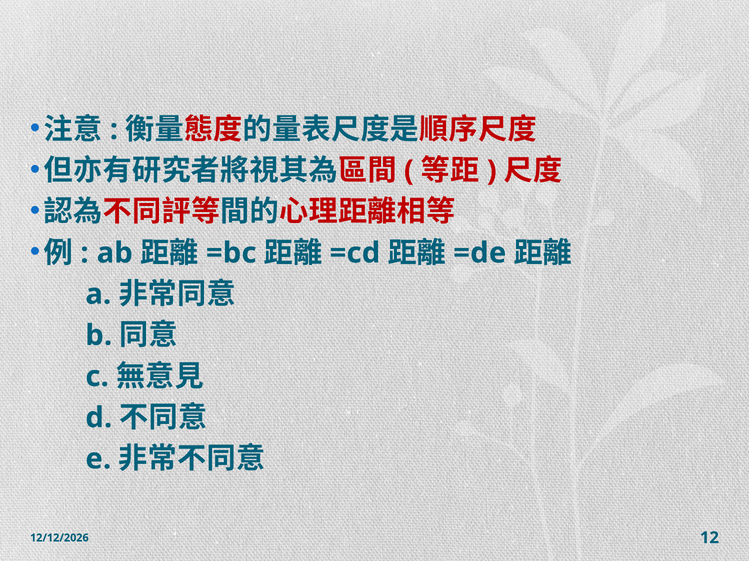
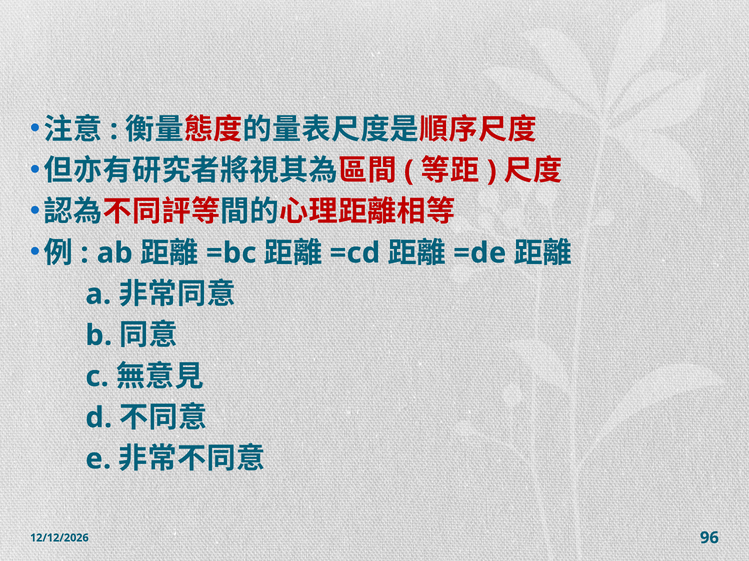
12: 12 -> 96
